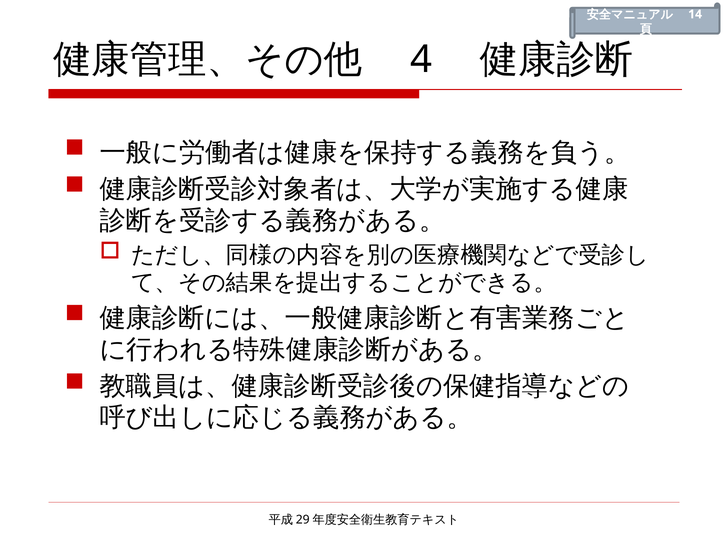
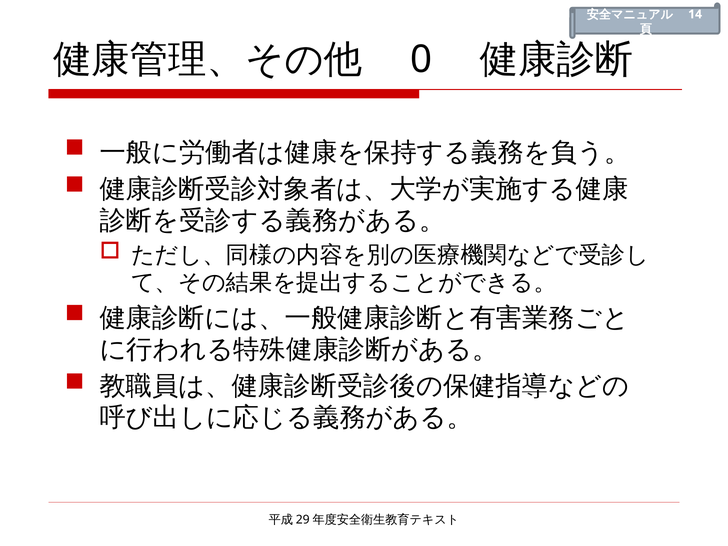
4: 4 -> 0
